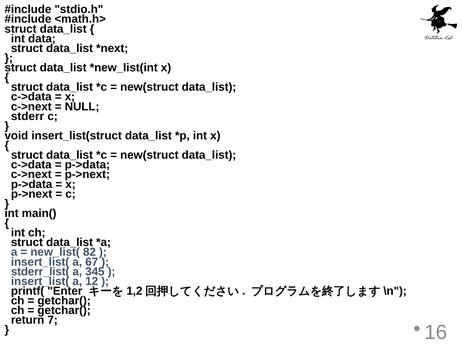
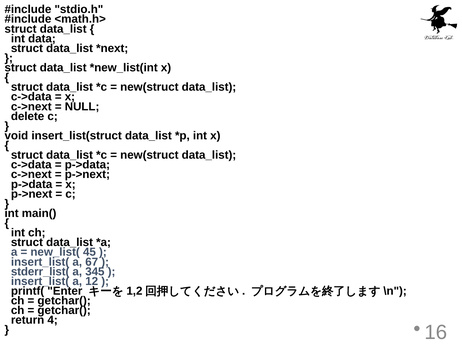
stderr: stderr -> delete
82: 82 -> 45
7: 7 -> 4
